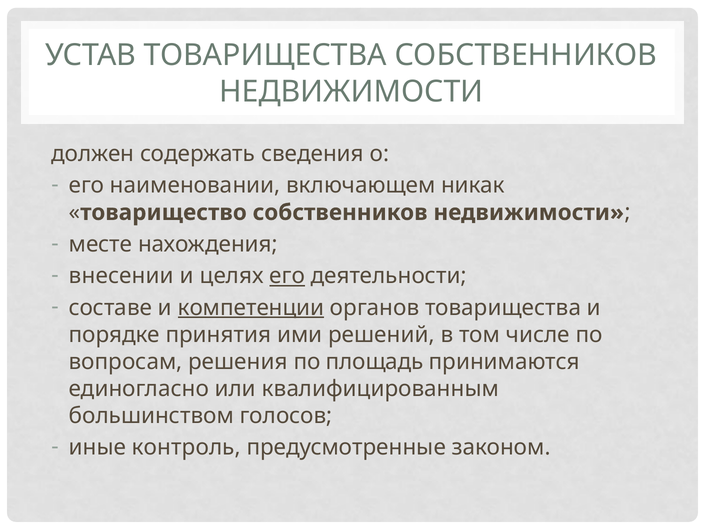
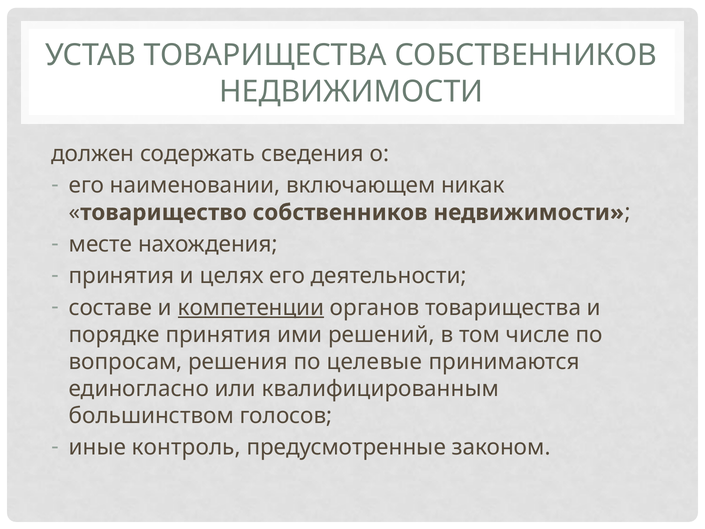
внесении at (121, 276): внесении -> принятия
его at (287, 276) underline: present -> none
площадь: площадь -> целевые
